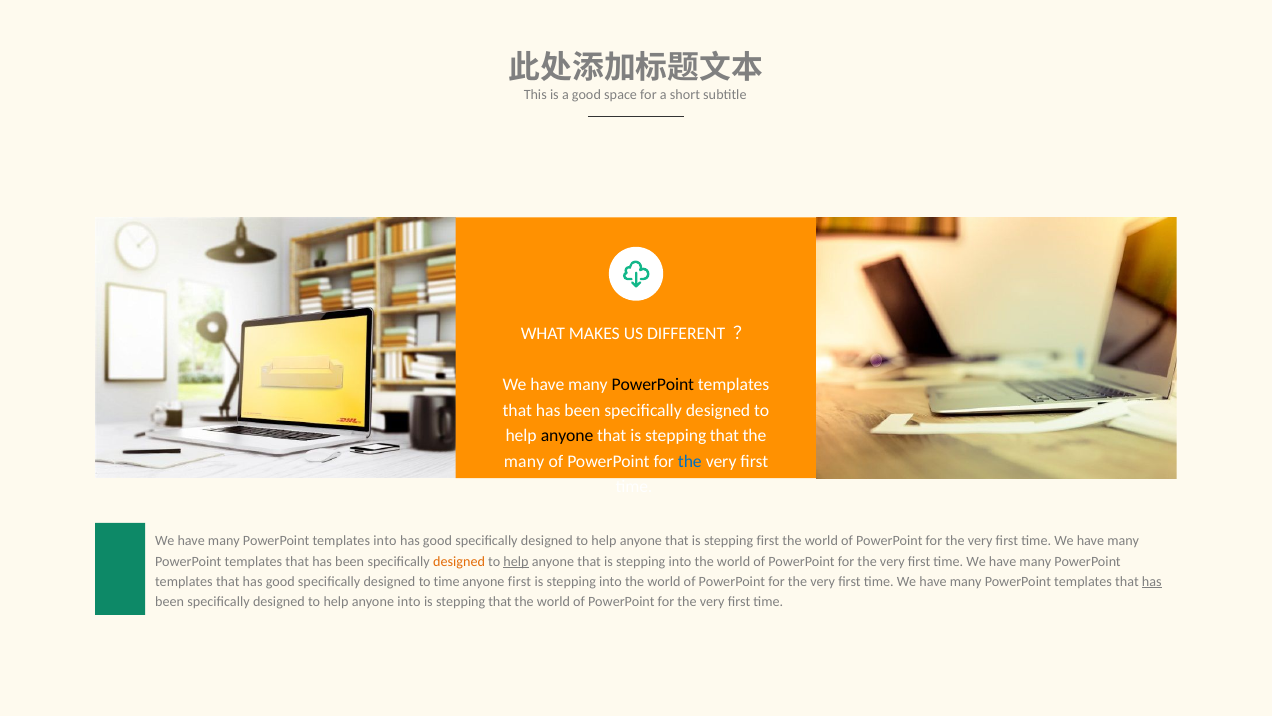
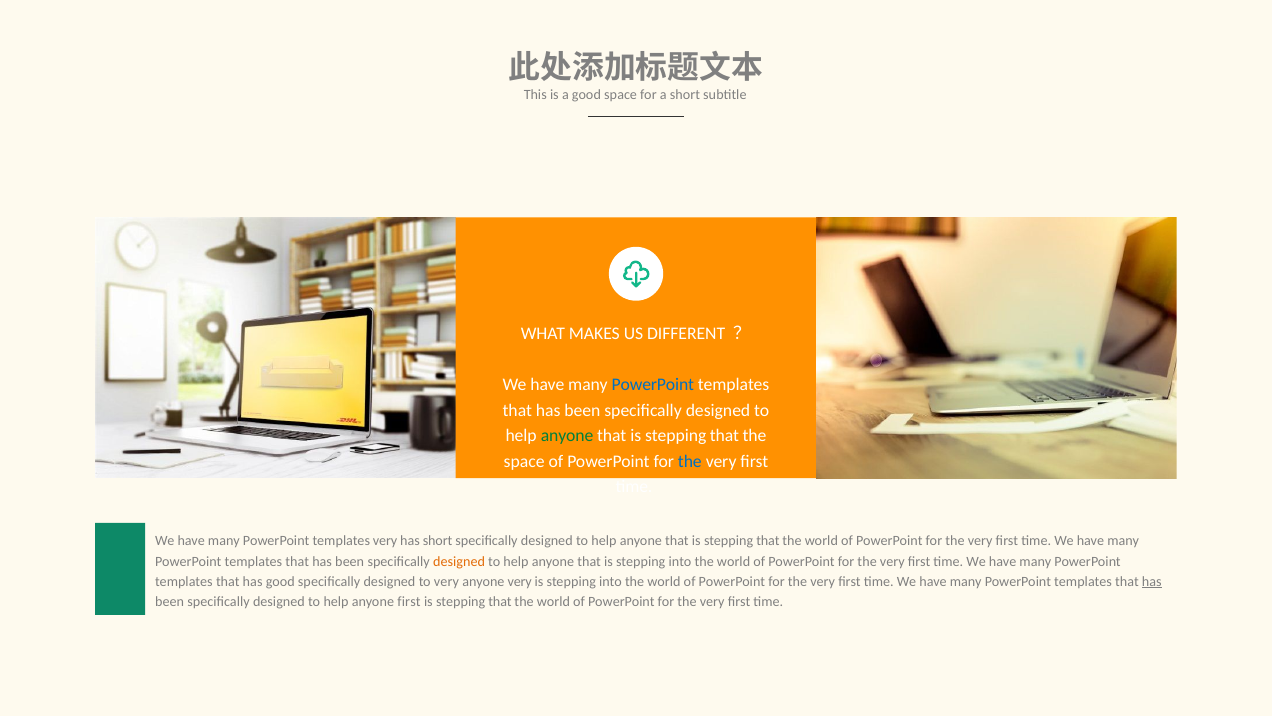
PowerPoint at (653, 385) colour: black -> blue
anyone at (567, 436) colour: black -> green
many at (524, 461): many -> space
templates into: into -> very
good at (437, 541): good -> short
first at (768, 541): first -> that
help at (516, 561) underline: present -> none
to time: time -> very
anyone first: first -> very
anyone into: into -> first
